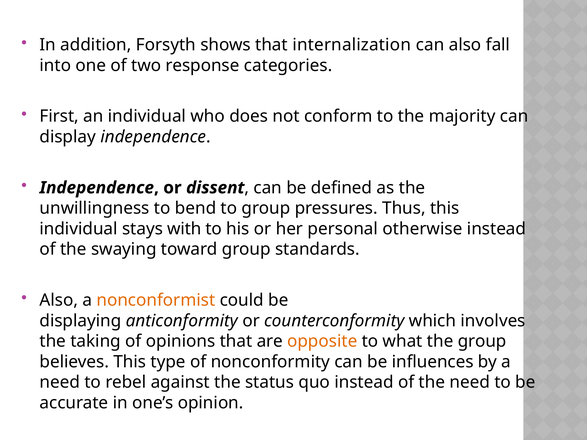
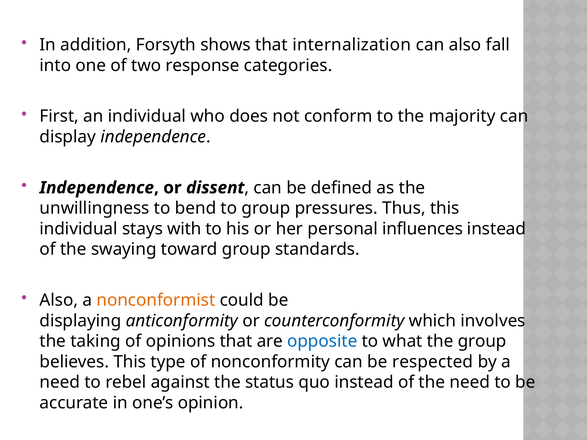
otherwise: otherwise -> influences
opposite colour: orange -> blue
influences: influences -> respected
